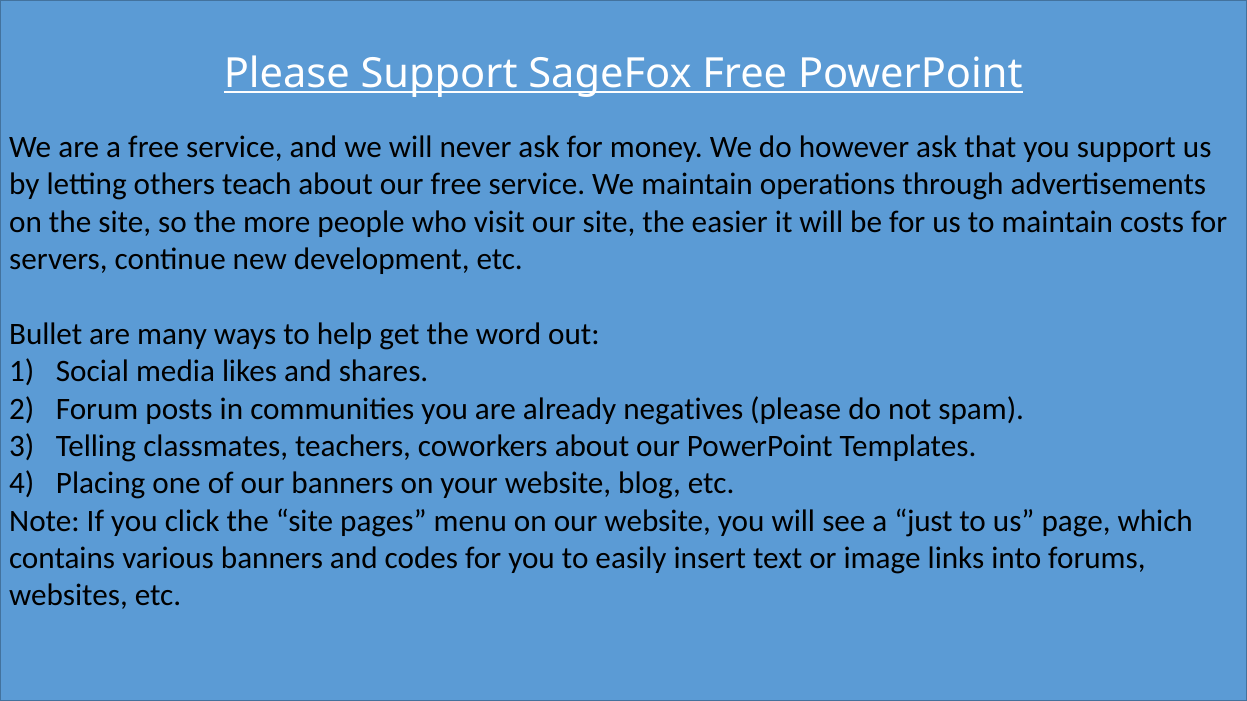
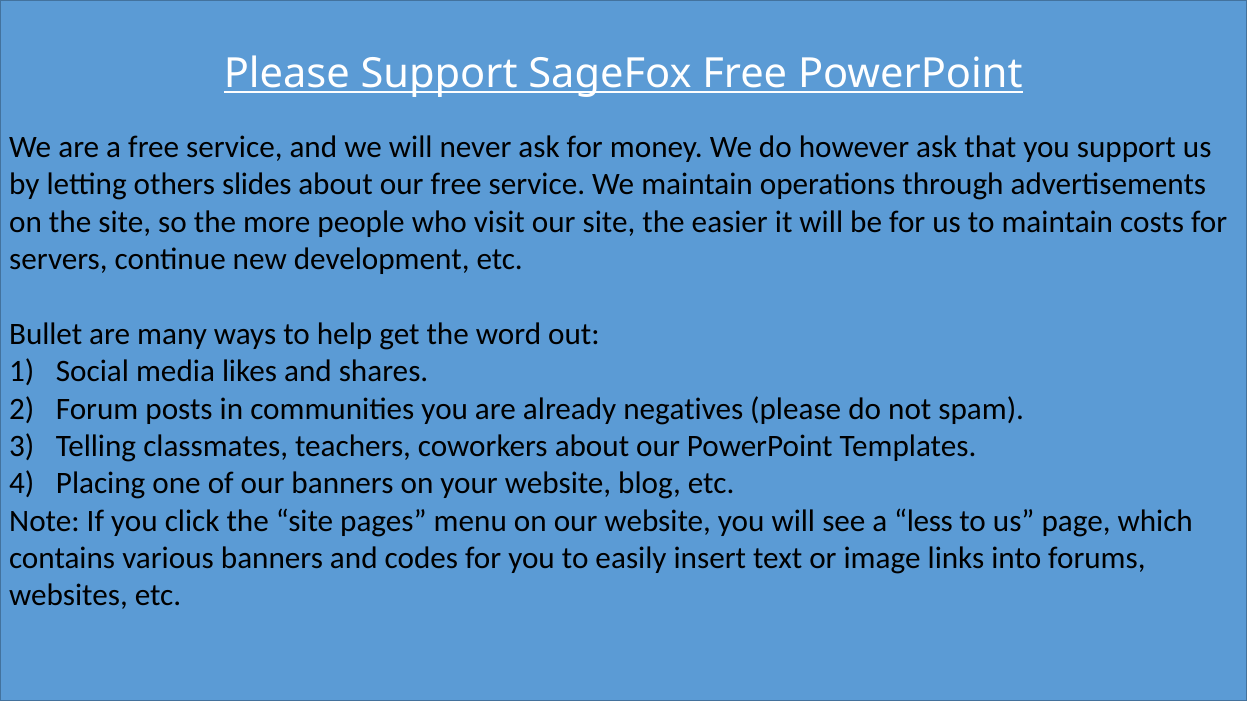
teach: teach -> slides
just: just -> less
